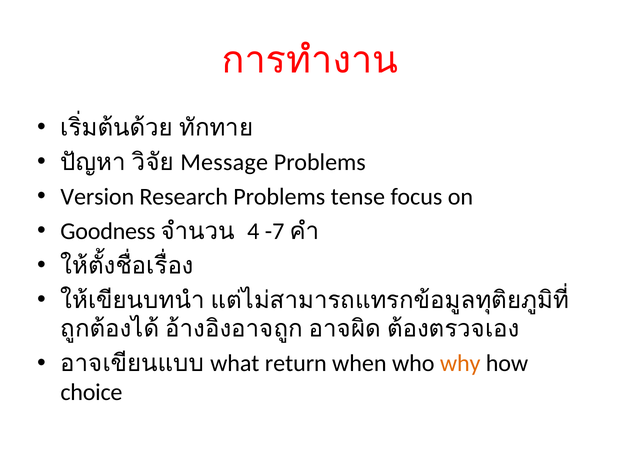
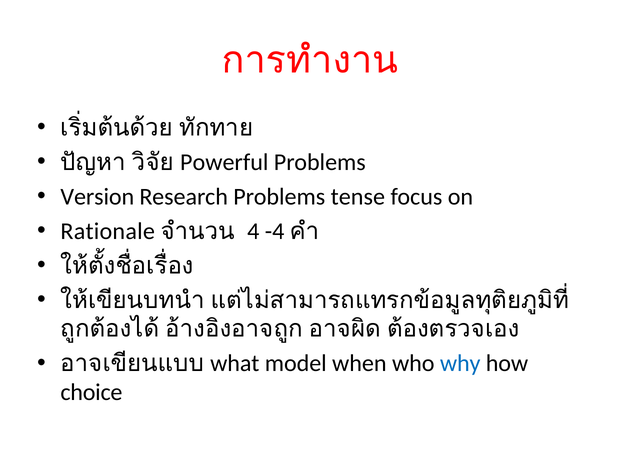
Message: Message -> Powerful
Goodness: Goodness -> Rationale
-7: -7 -> -4
return: return -> model
why colour: orange -> blue
